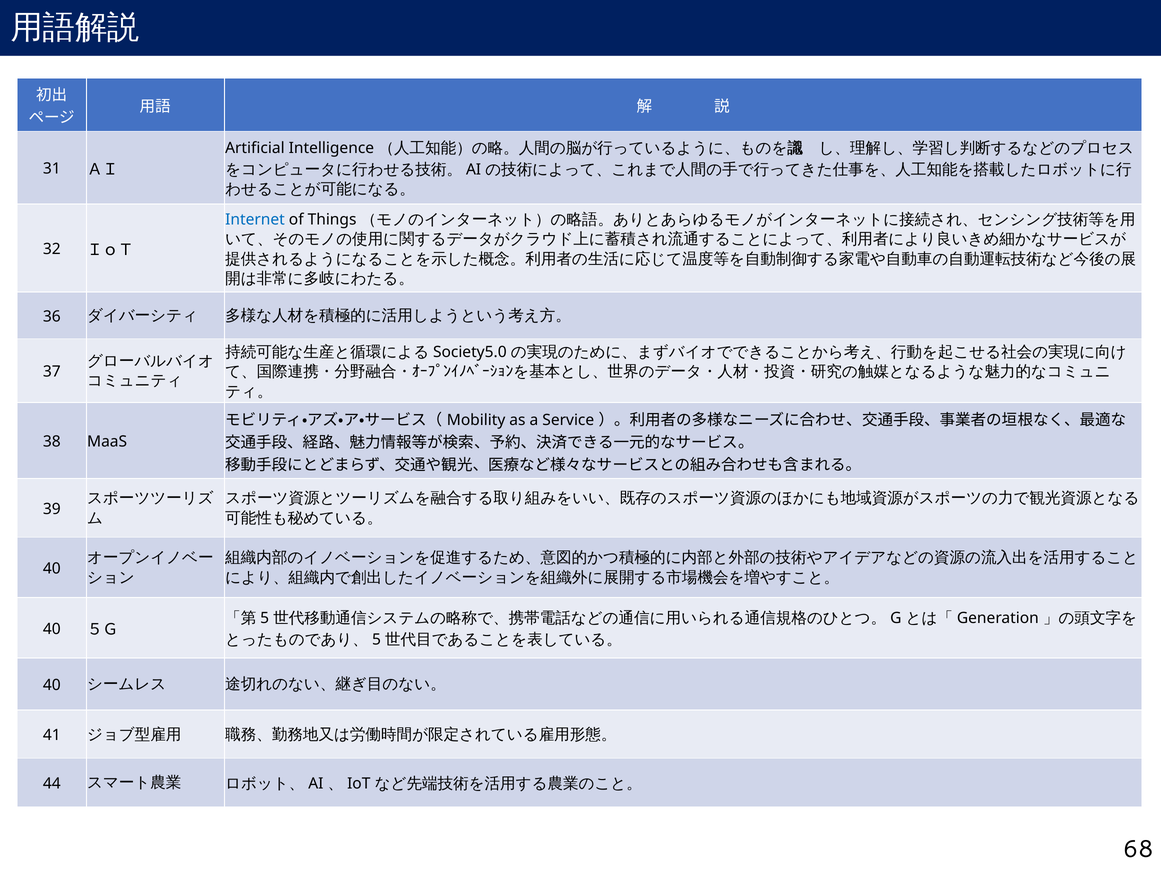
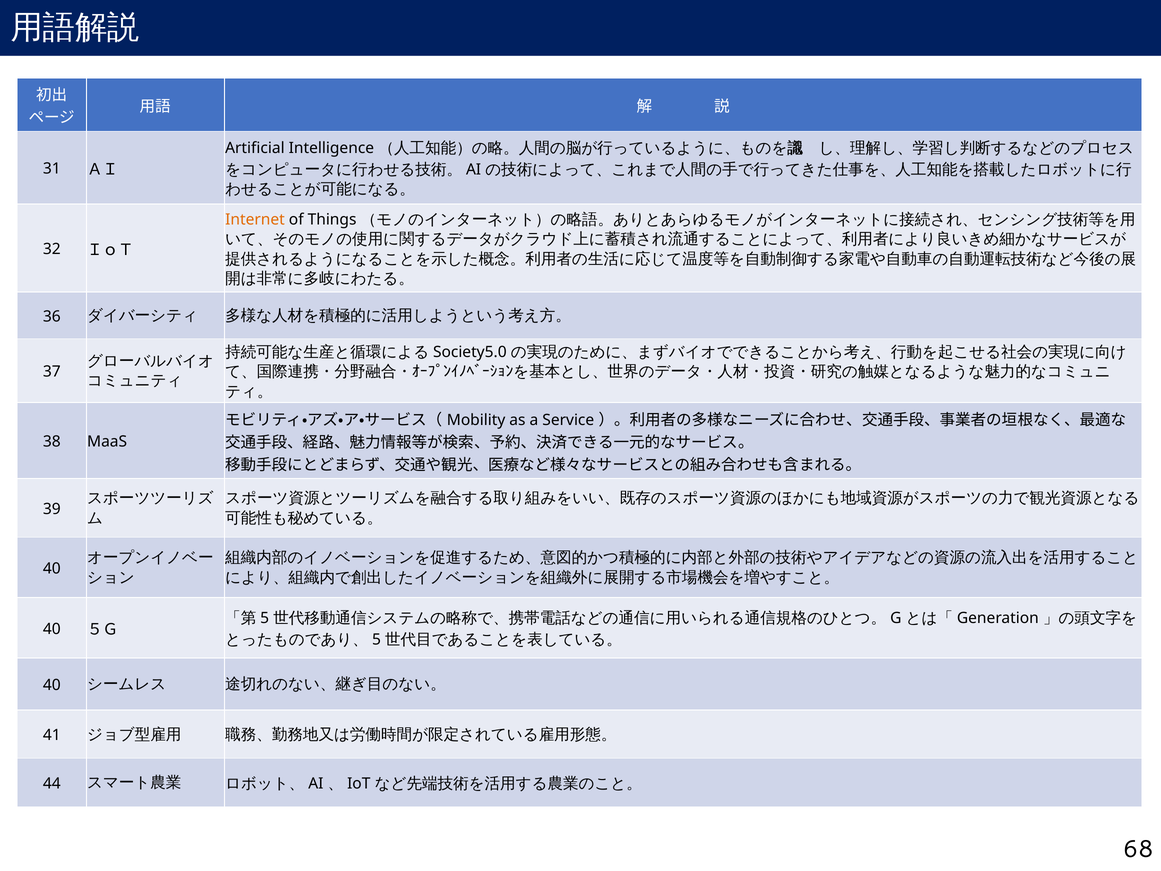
Internet colour: blue -> orange
